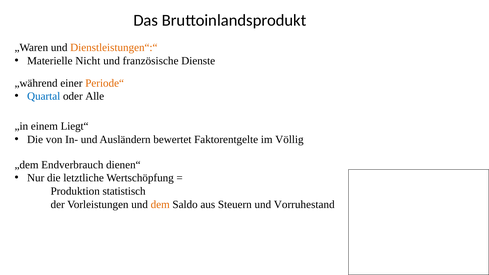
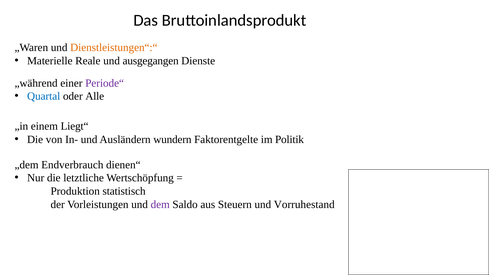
Nicht: Nicht -> Reale
französische: französische -> ausgegangen
Periode“ colour: orange -> purple
bewertet: bewertet -> wundern
Völlig: Völlig -> Politik
dem colour: orange -> purple
